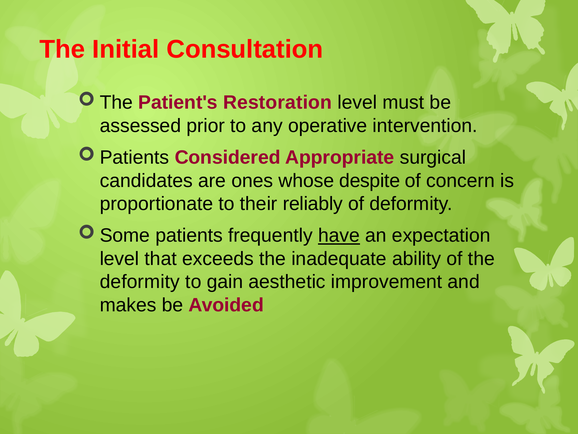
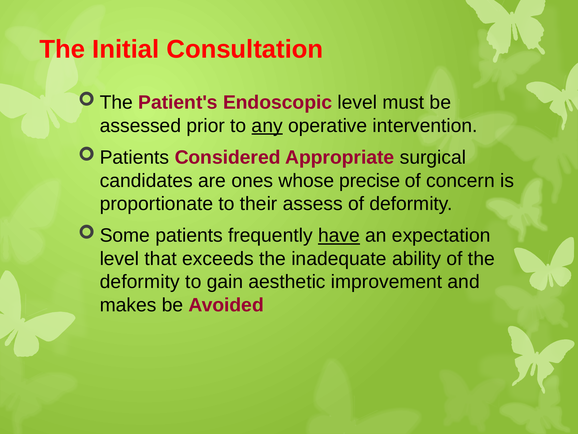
Restoration: Restoration -> Endoscopic
any underline: none -> present
despite: despite -> precise
reliably: reliably -> assess
